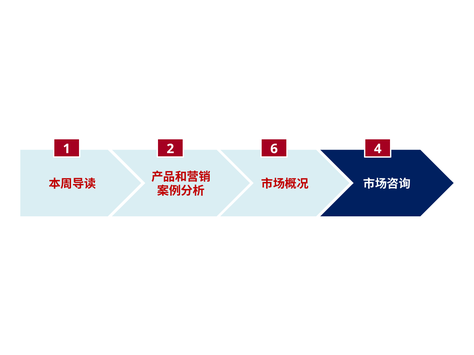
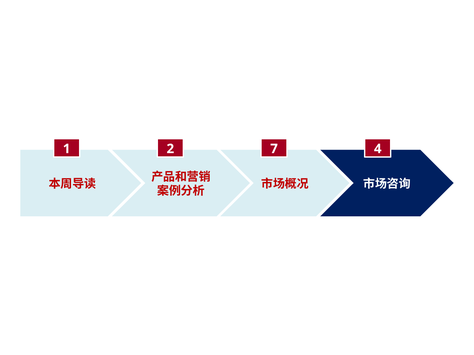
6: 6 -> 7
